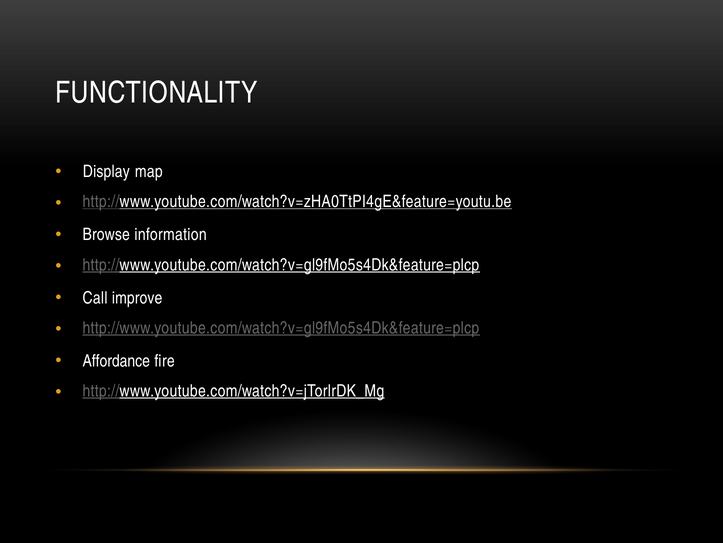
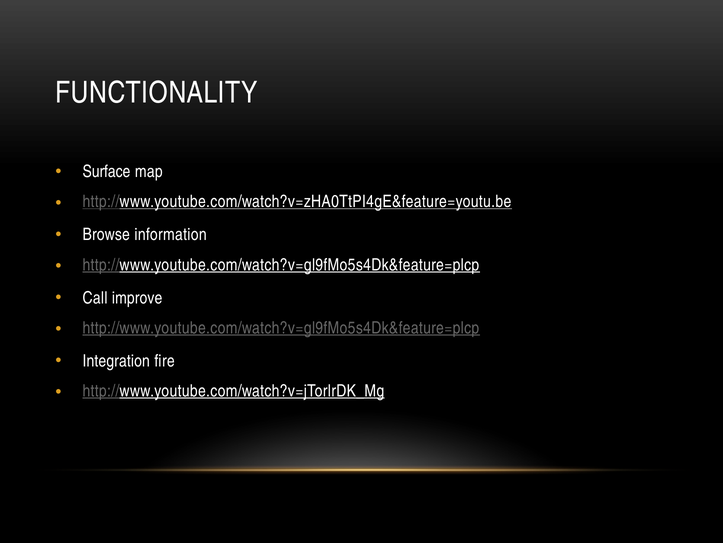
Display: Display -> Surface
Affordance: Affordance -> Integration
